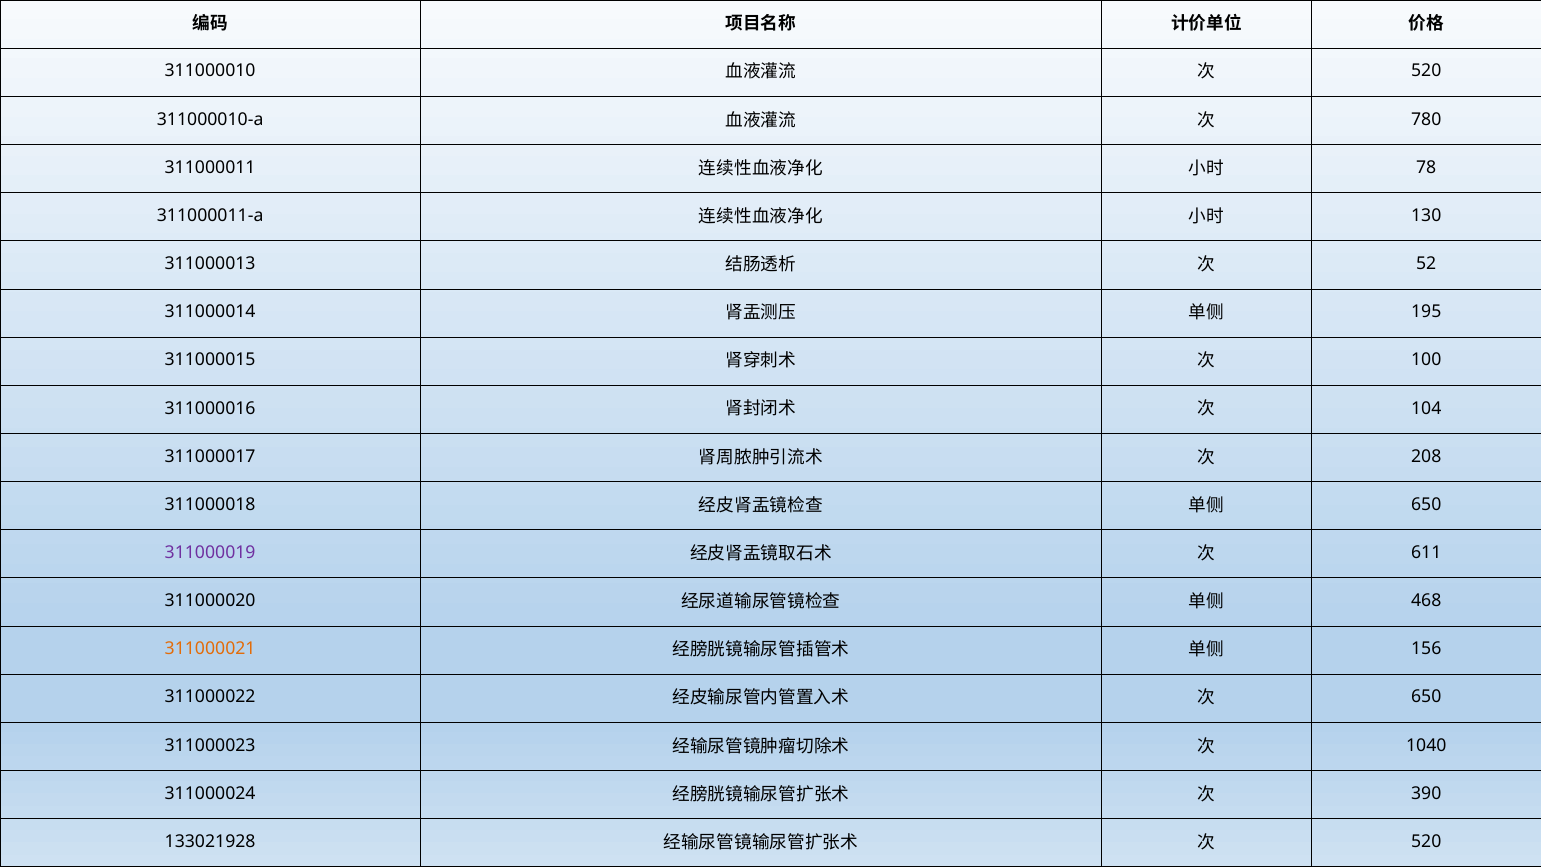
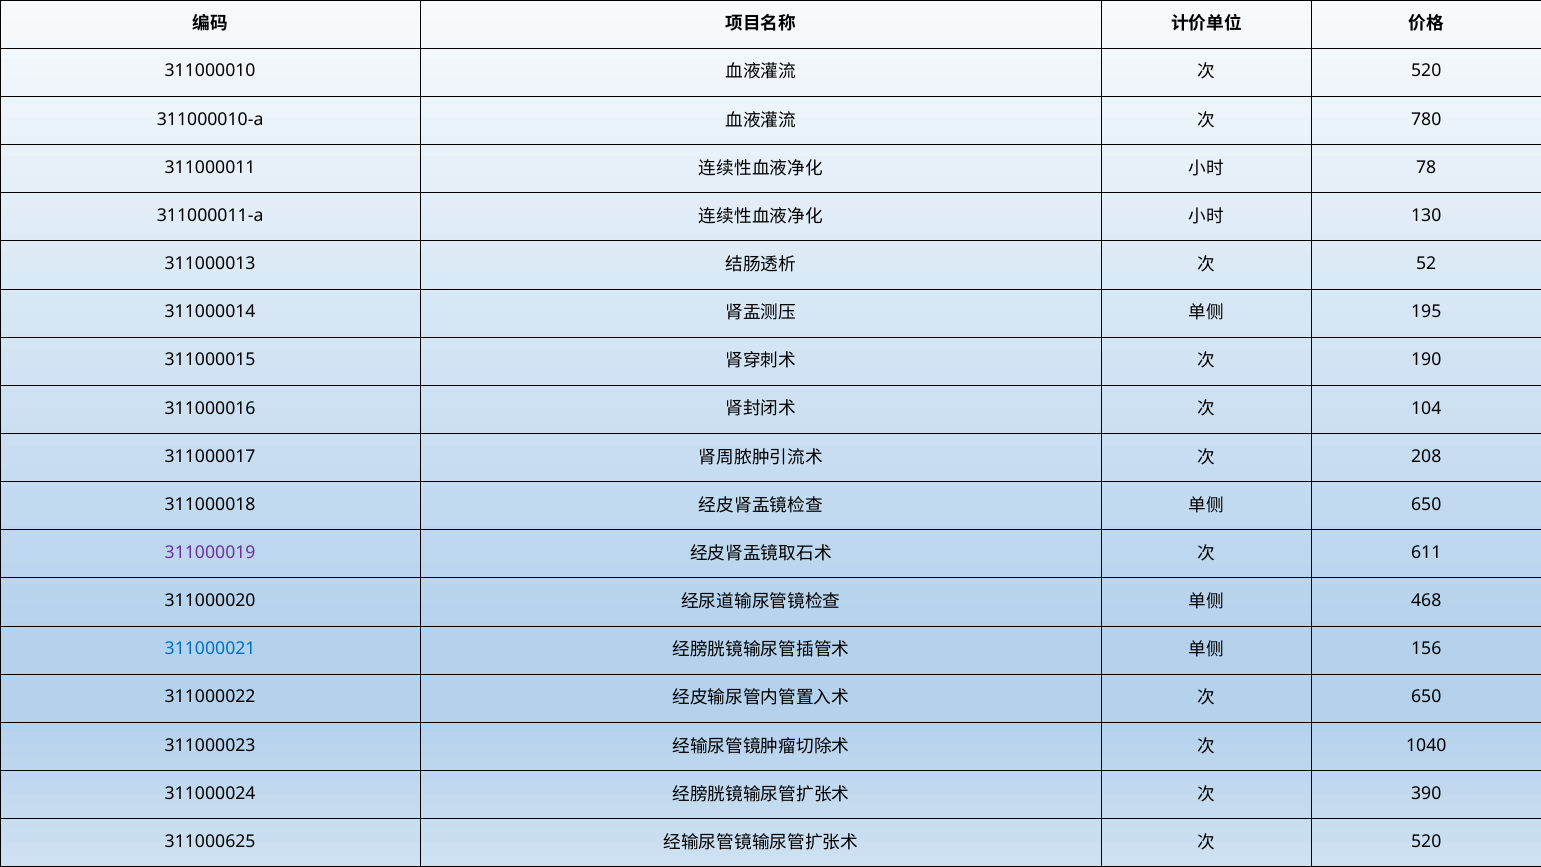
100: 100 -> 190
311000021 colour: orange -> blue
133021928: 133021928 -> 311000625
